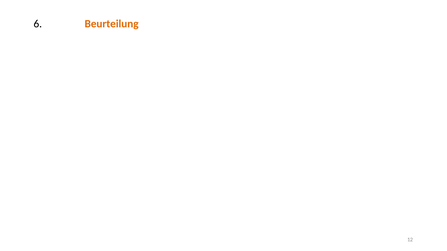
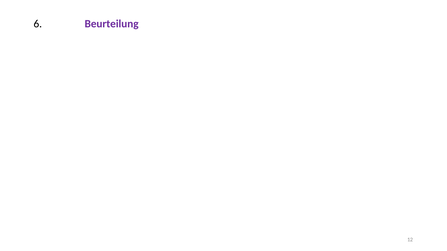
Beurteilung colour: orange -> purple
